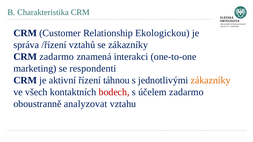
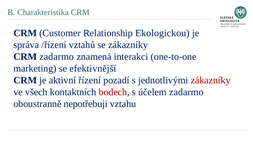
respondenti: respondenti -> efektivnější
táhnou: táhnou -> pozadí
zákazníky at (211, 80) colour: orange -> red
analyzovat: analyzovat -> nepotřebuji
